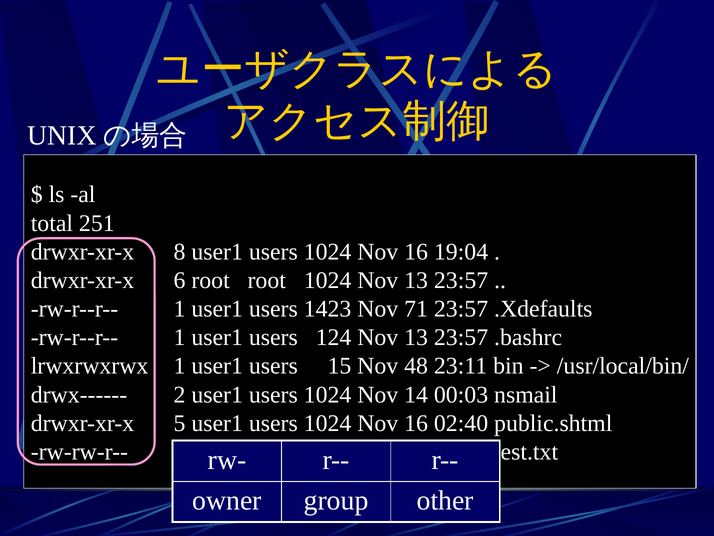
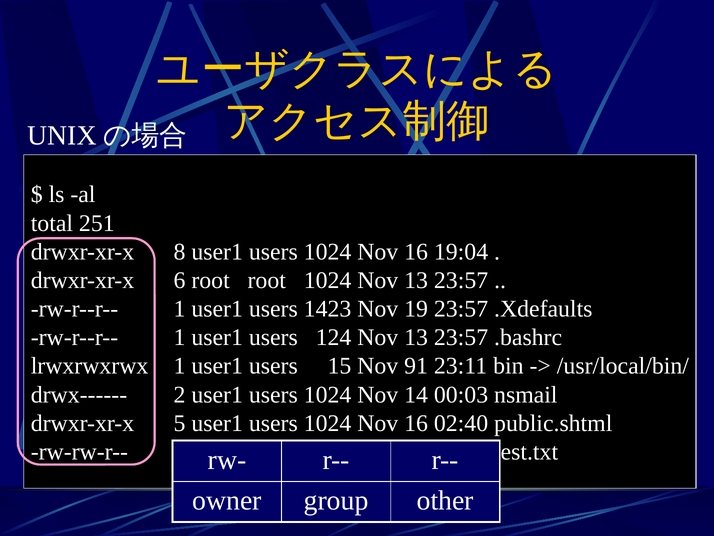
71: 71 -> 19
48: 48 -> 91
